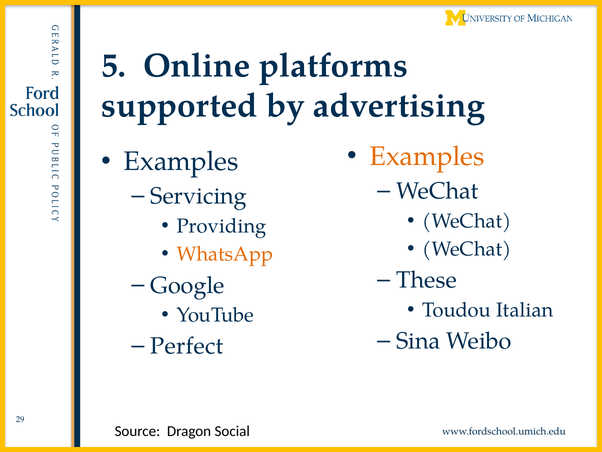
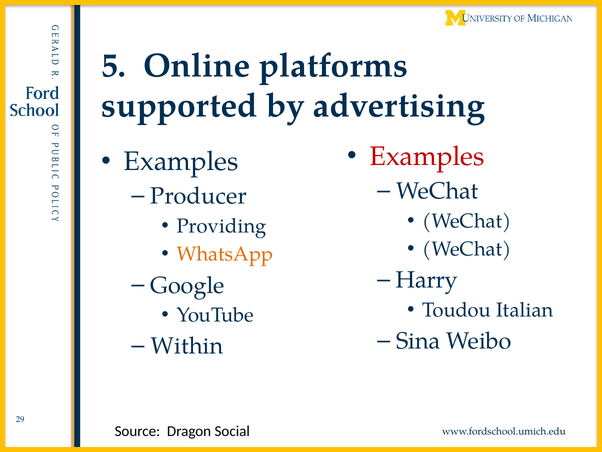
Examples at (427, 156) colour: orange -> red
Servicing: Servicing -> Producer
These: These -> Harry
Perfect: Perfect -> Within
